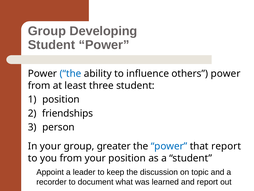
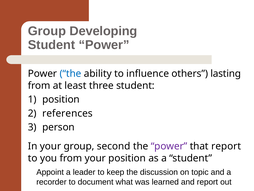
others power: power -> lasting
friendships: friendships -> references
greater: greater -> second
power at (169, 146) colour: blue -> purple
